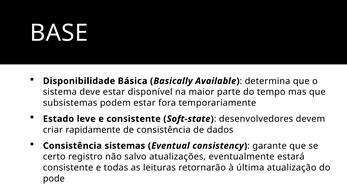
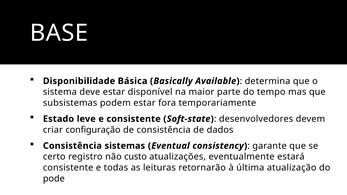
rapidamente: rapidamente -> configuração
salvo: salvo -> custo
